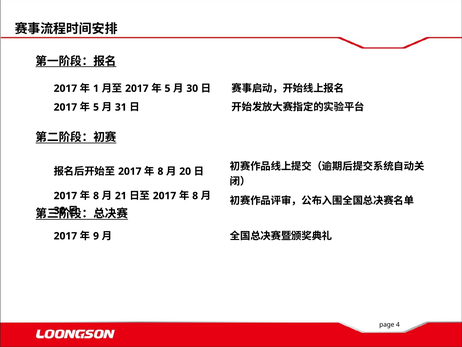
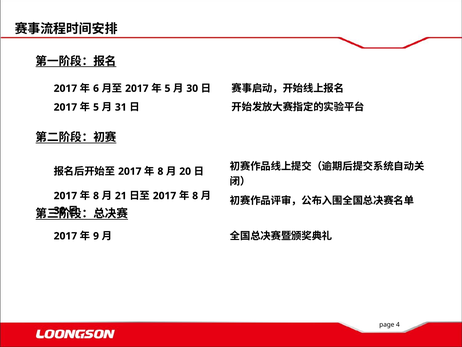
1: 1 -> 6
